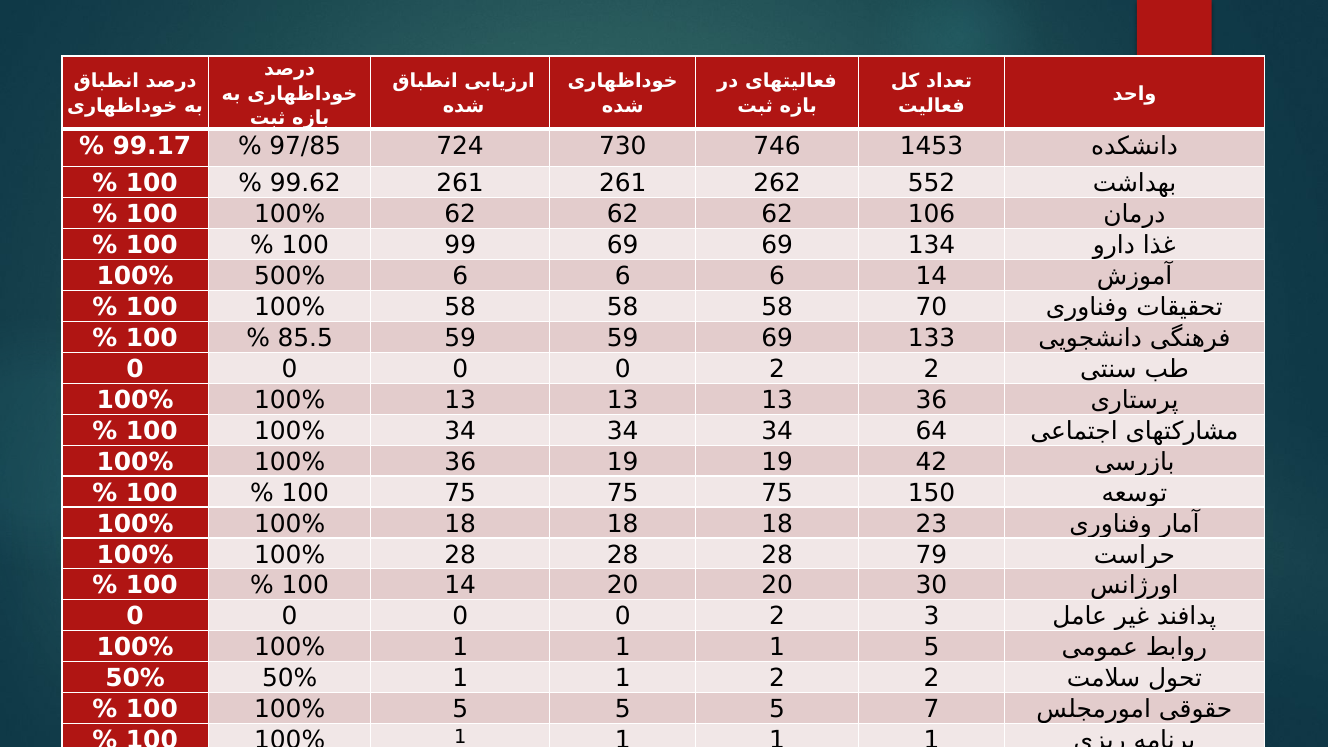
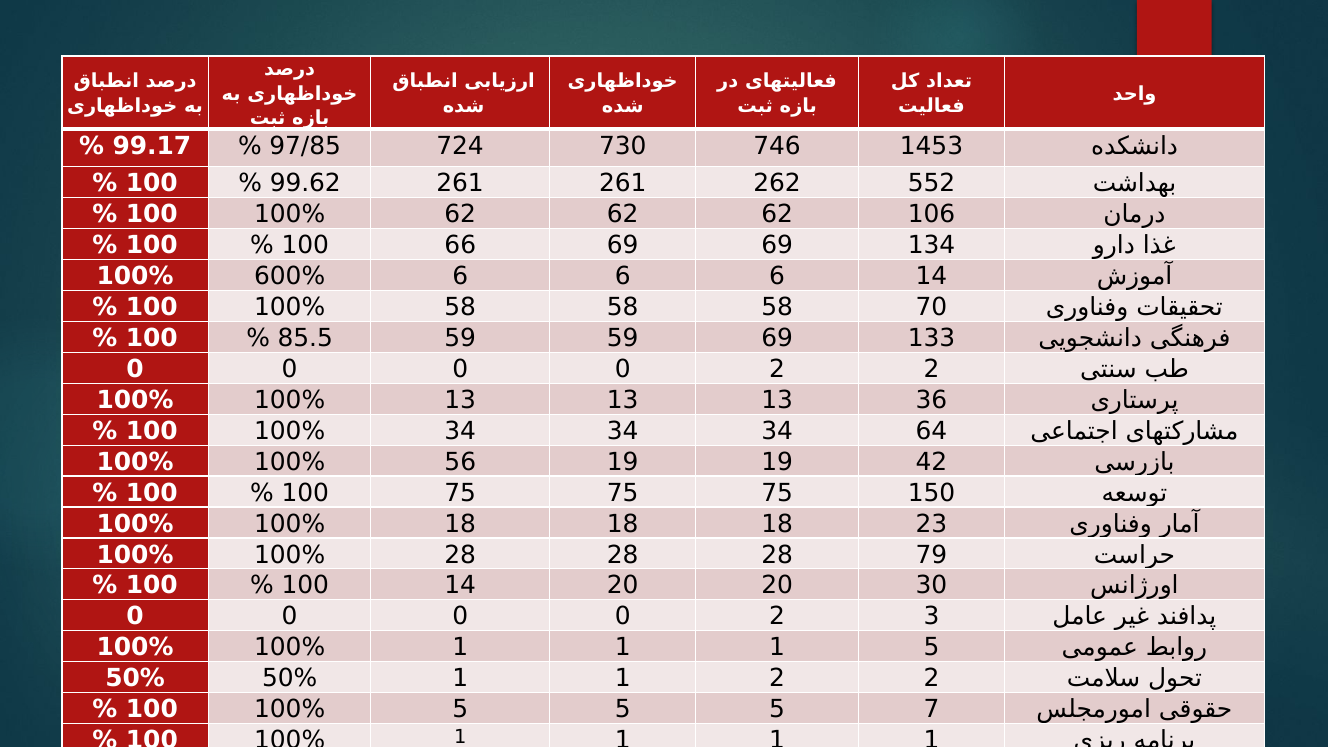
99: 99 -> 66
500%: 500% -> 600%
100% 36: 36 -> 56
